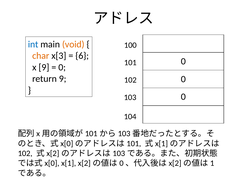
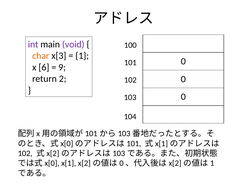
int colour: blue -> purple
void colour: orange -> purple
6: 6 -> 1
x 9: 9 -> 6
0 at (62, 67): 0 -> 9
return 9: 9 -> 2
